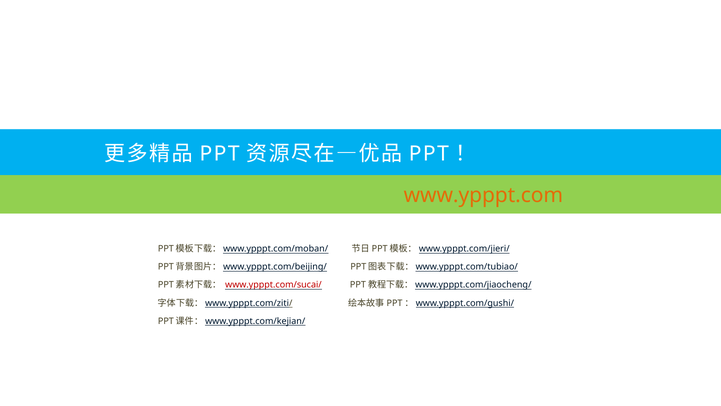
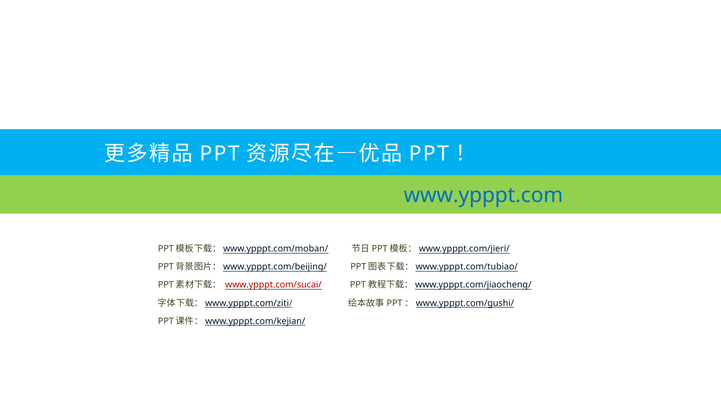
www.ypppt.com colour: orange -> blue
